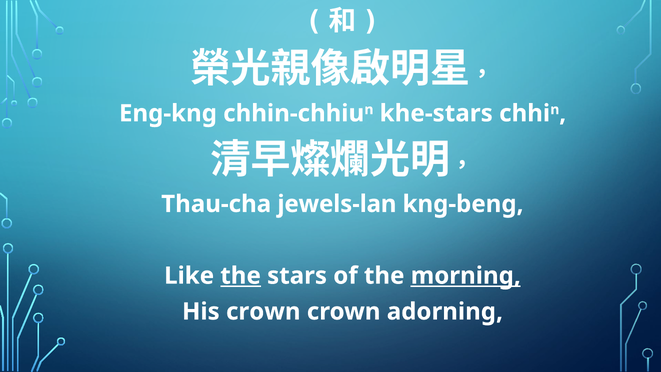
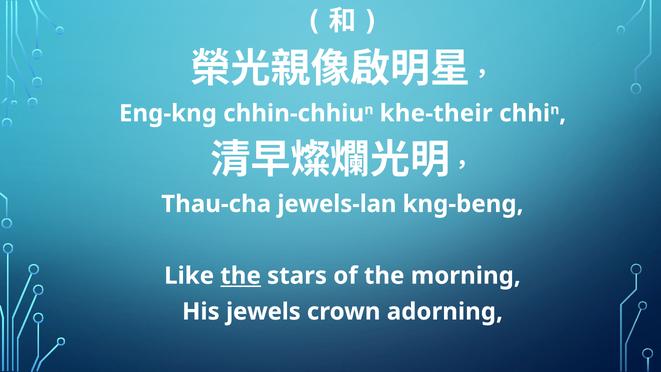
khe-stars: khe-stars -> khe-their
morning underline: present -> none
His crown: crown -> jewels
